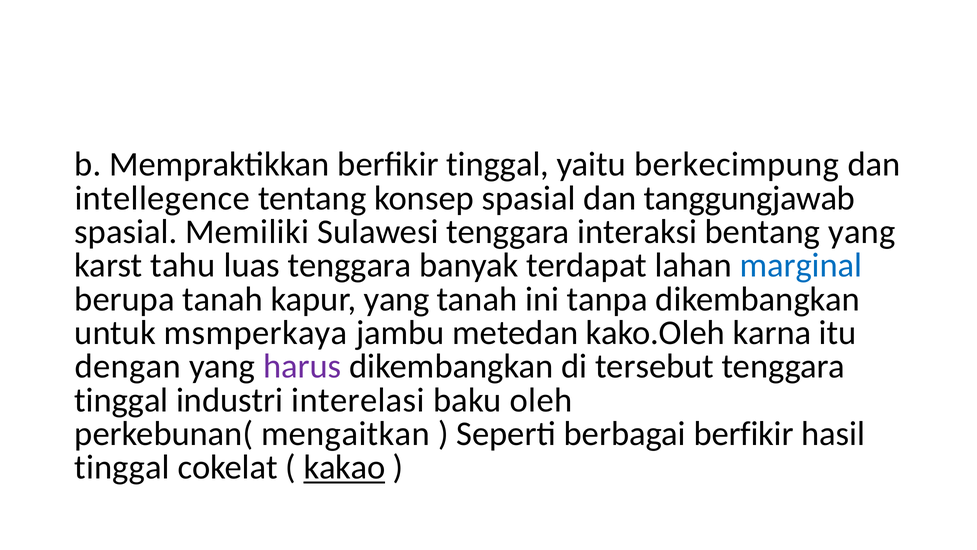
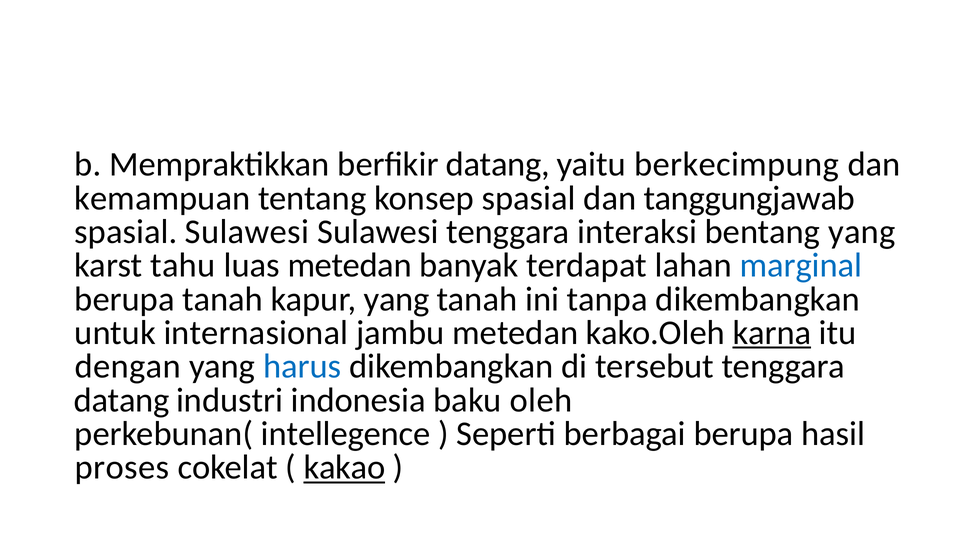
berfikir tinggal: tinggal -> datang
intellegence: intellegence -> kemampuan
spasial Memiliki: Memiliki -> Sulawesi
luas tenggara: tenggara -> metedan
msmperkaya: msmperkaya -> internasional
karna underline: none -> present
harus colour: purple -> blue
tinggal at (121, 400): tinggal -> datang
interelasi: interelasi -> indonesia
mengaitkan: mengaitkan -> intellegence
berbagai berfikir: berfikir -> berupa
tinggal at (122, 467): tinggal -> proses
